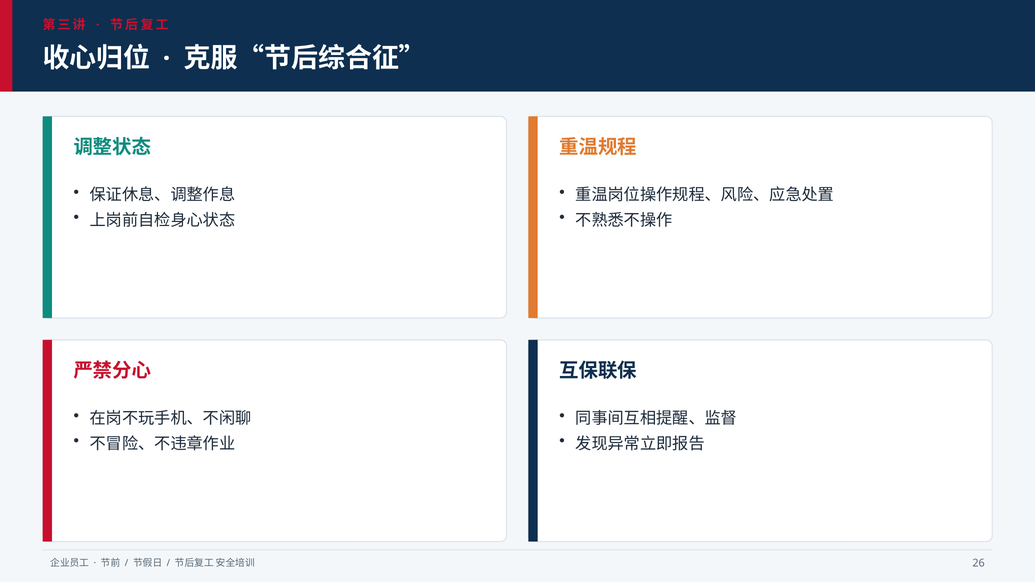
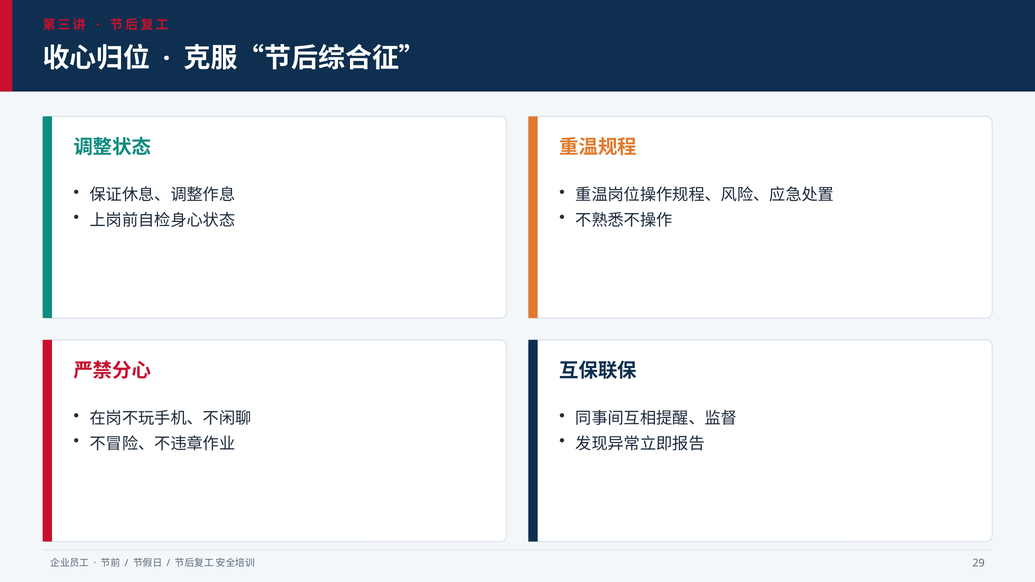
26: 26 -> 29
